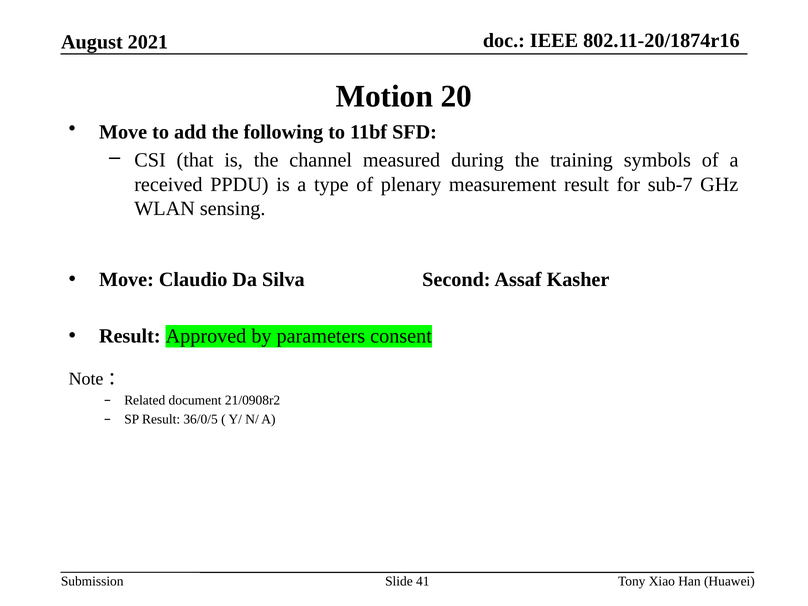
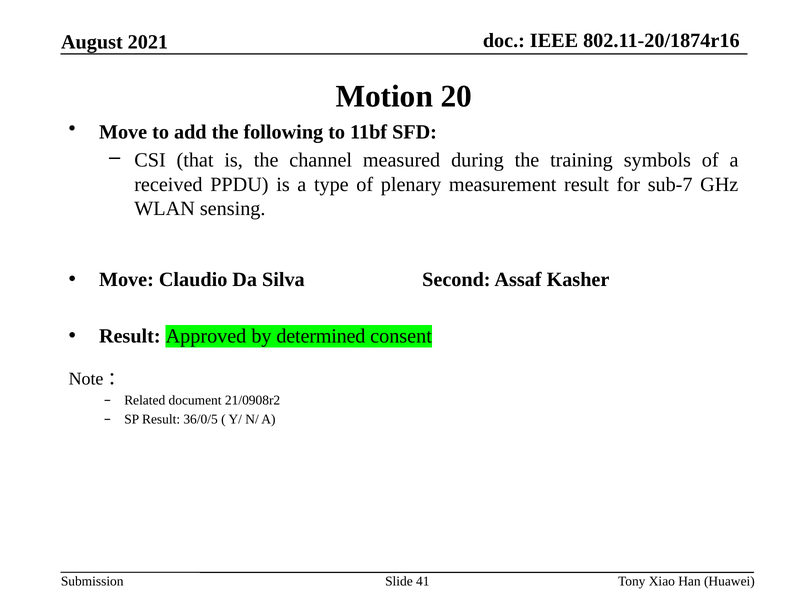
parameters: parameters -> determined
